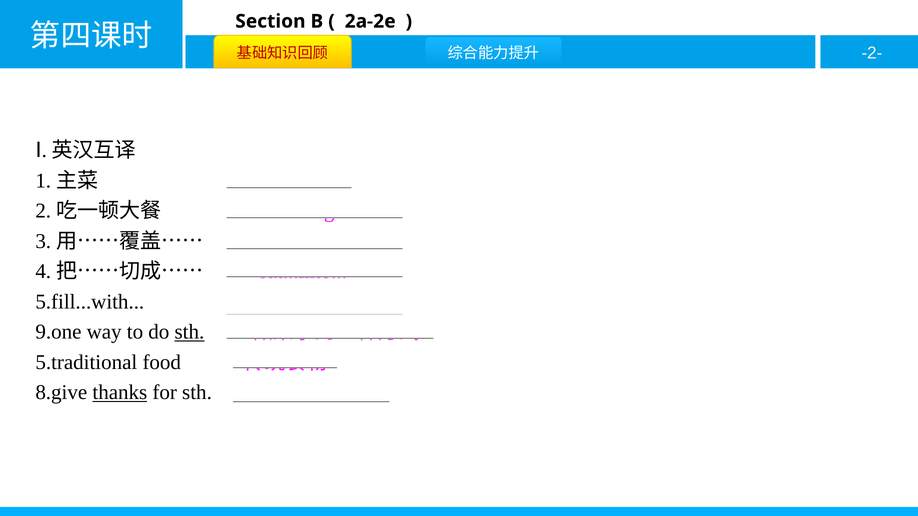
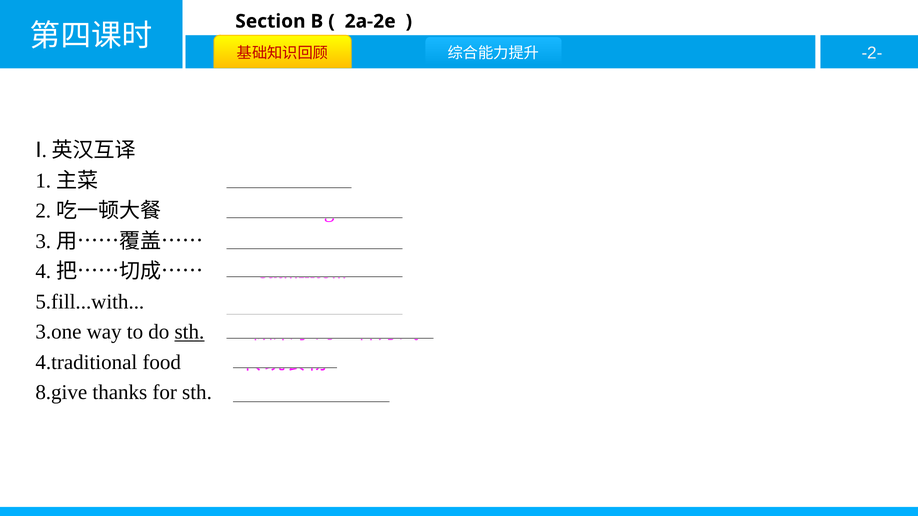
9.one: 9.one -> 3.one
5.traditional: 5.traditional -> 4.traditional
thanks underline: present -> none
